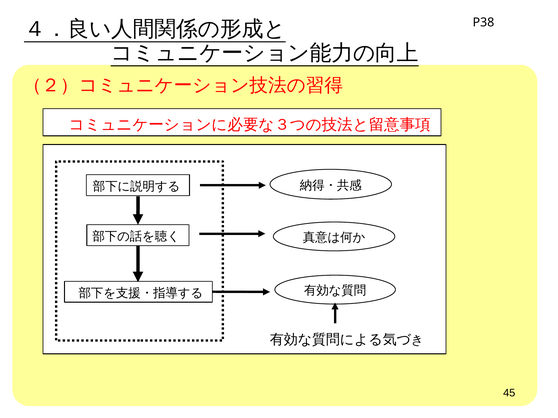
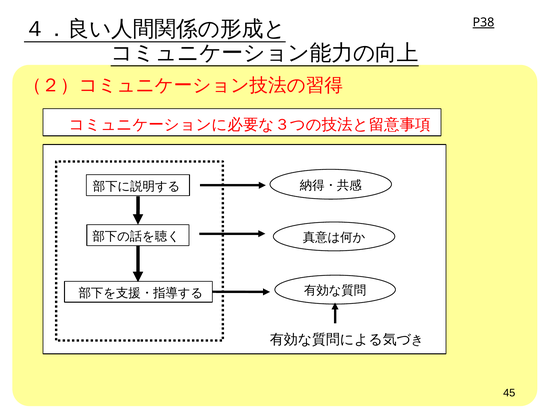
P38 underline: none -> present
